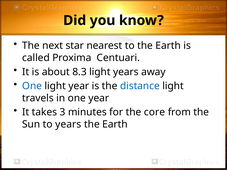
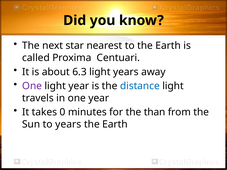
8.3: 8.3 -> 6.3
One at (32, 86) colour: blue -> purple
3: 3 -> 0
core: core -> than
